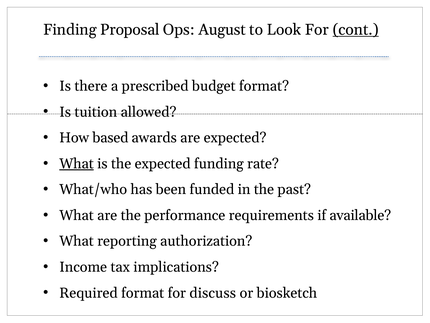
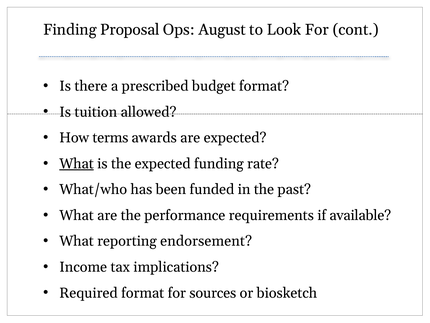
cont underline: present -> none
based: based -> terms
authorization: authorization -> endorsement
discuss: discuss -> sources
